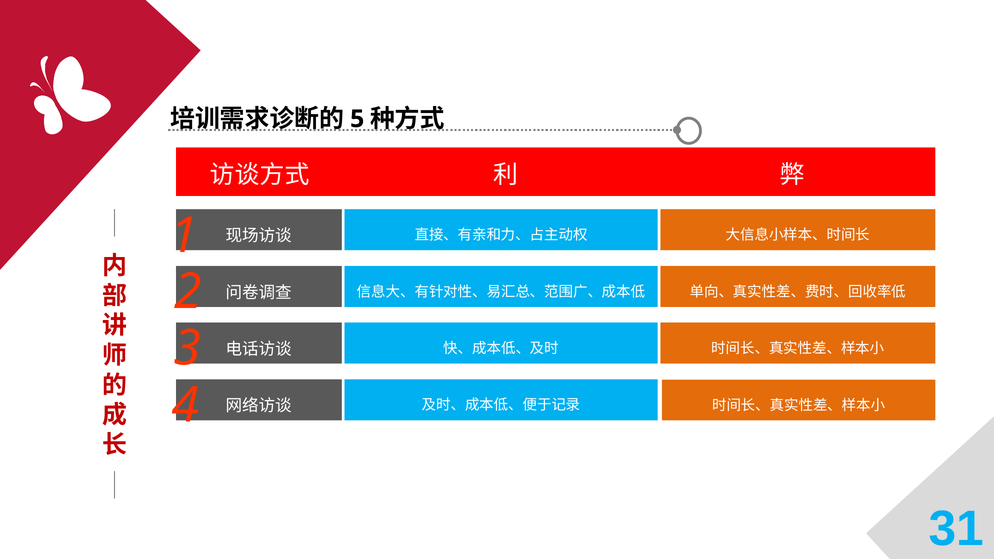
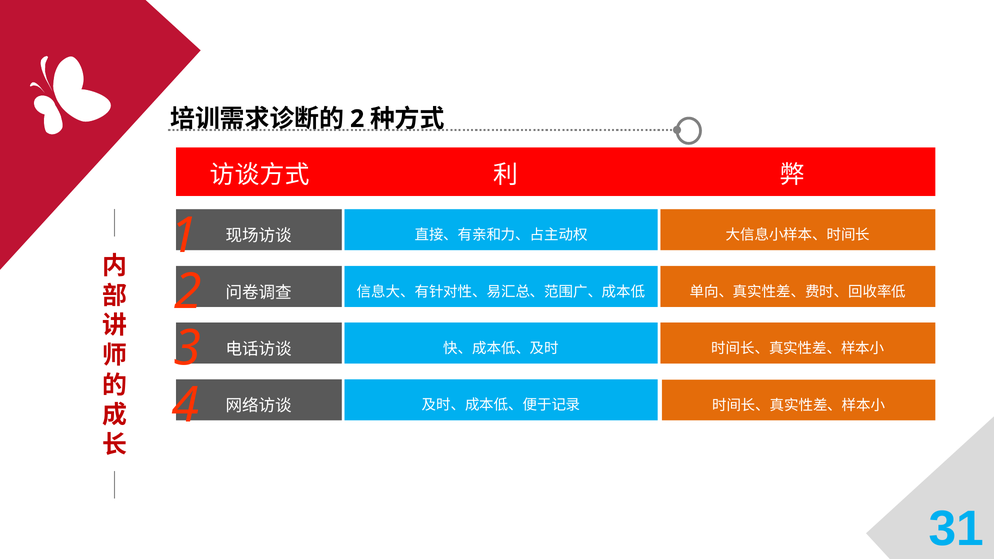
5 at (357, 119): 5 -> 2
